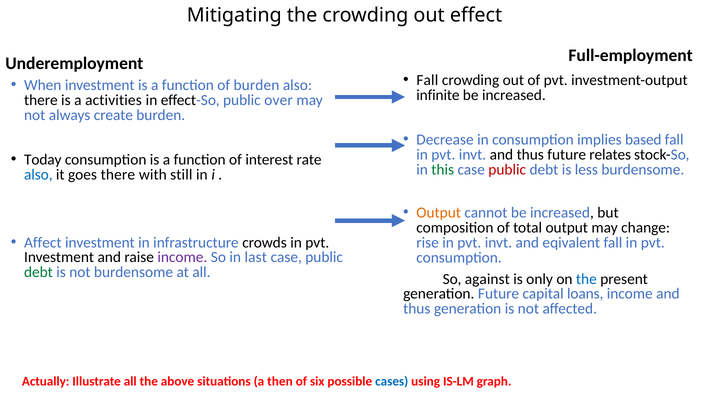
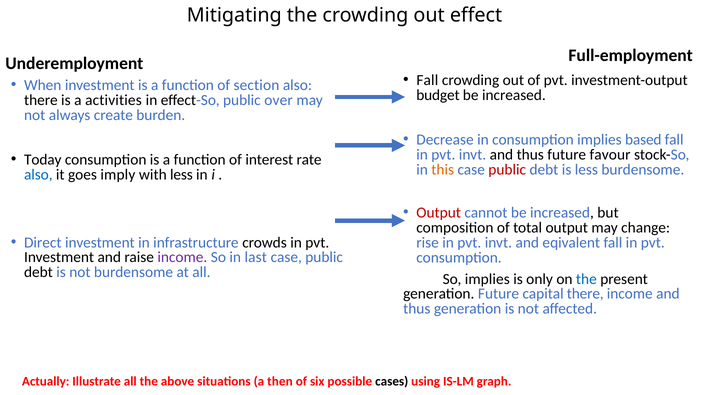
of burden: burden -> section
infinite: infinite -> budget
relates: relates -> favour
this colour: green -> orange
goes there: there -> imply
with still: still -> less
Output at (439, 213) colour: orange -> red
Affect: Affect -> Direct
debt at (38, 272) colour: green -> black
So against: against -> implies
capital loans: loans -> there
cases colour: blue -> black
